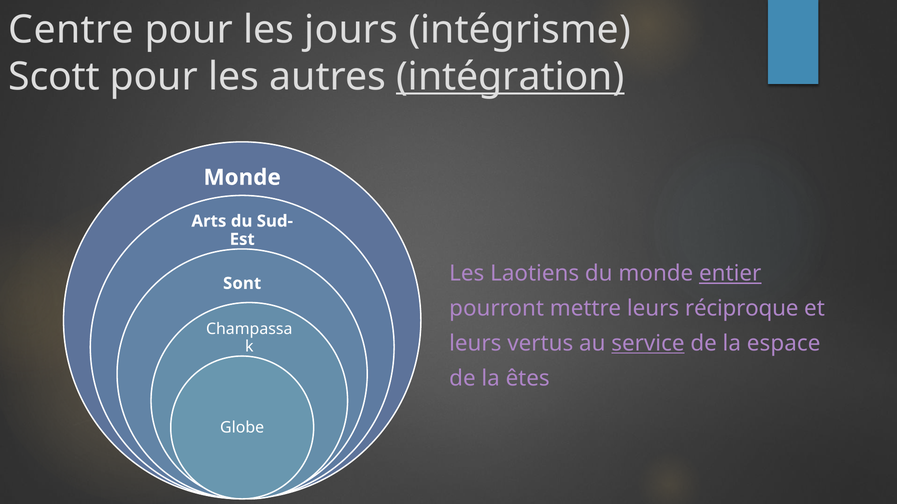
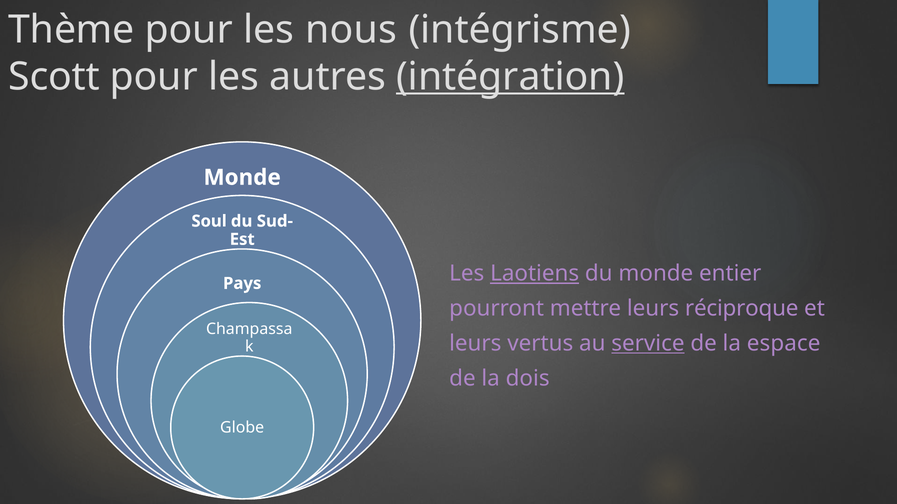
Centre: Centre -> Thème
jours: jours -> nous
Arts: Arts -> Soul
Laotiens underline: none -> present
entier underline: present -> none
Sont: Sont -> Pays
êtes: êtes -> dois
